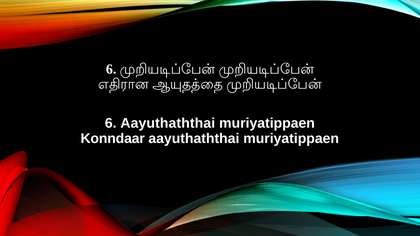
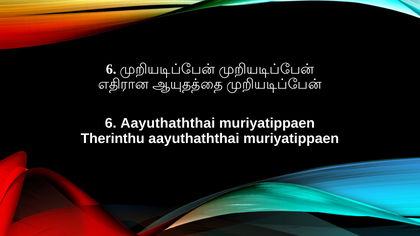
Konndaar: Konndaar -> Therinthu
